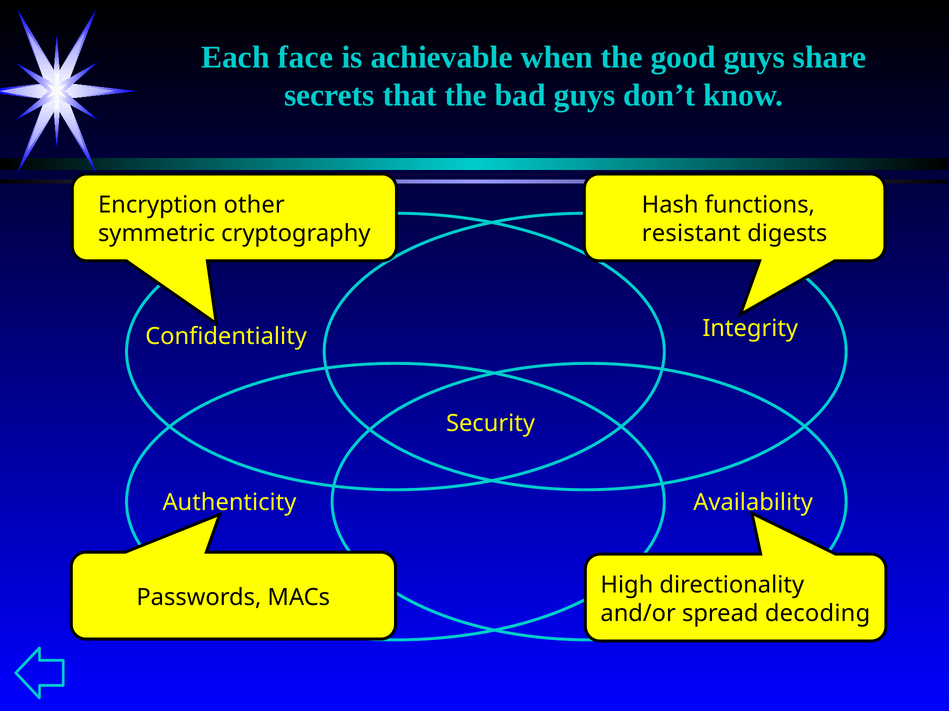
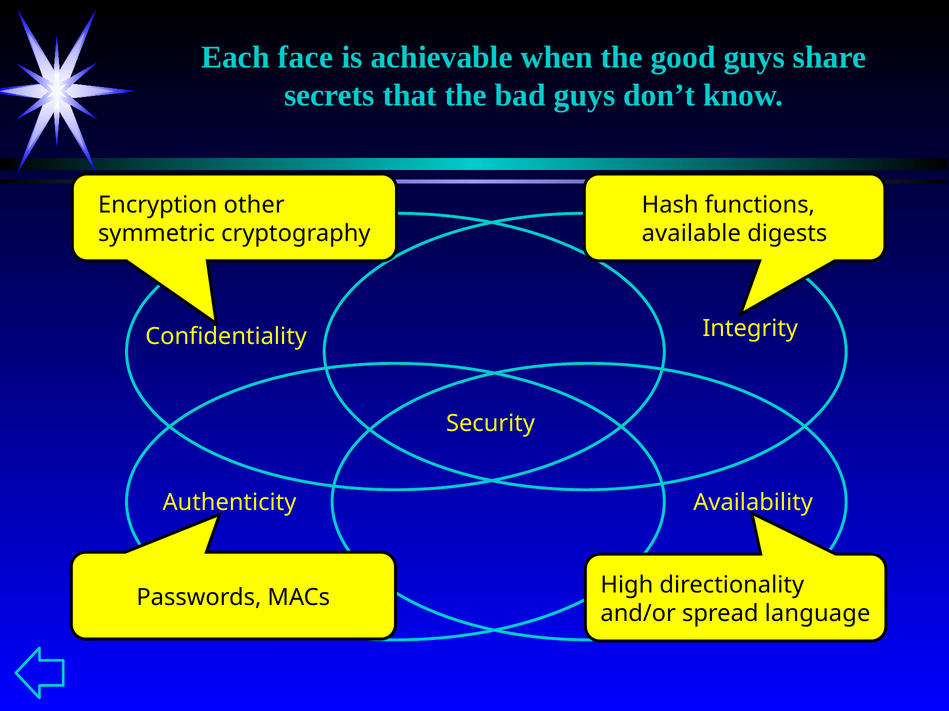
resistant: resistant -> available
decoding: decoding -> language
